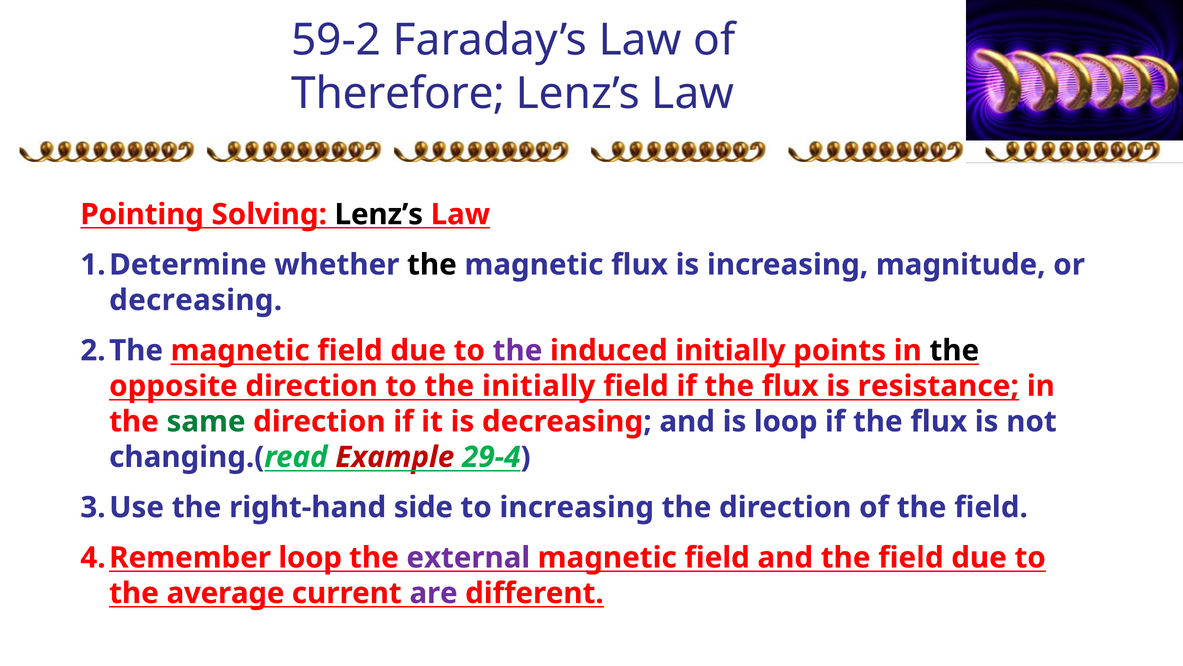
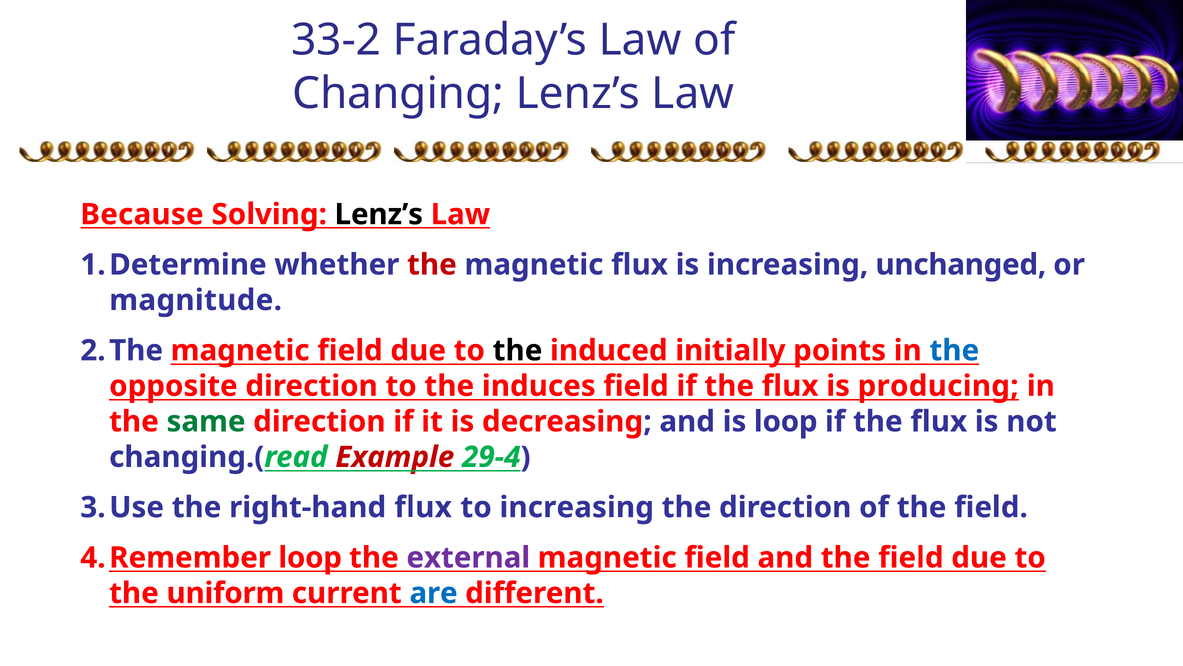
59-2: 59-2 -> 33-2
Therefore: Therefore -> Changing
Pointing: Pointing -> Because
the at (432, 265) colour: black -> red
magnitude: magnitude -> unchanged
decreasing at (196, 300): decreasing -> magnitude
the at (518, 350) colour: purple -> black
the at (954, 350) colour: black -> blue
the initially: initially -> induces
resistance: resistance -> producing
right-hand side: side -> flux
average: average -> uniform
are colour: purple -> blue
